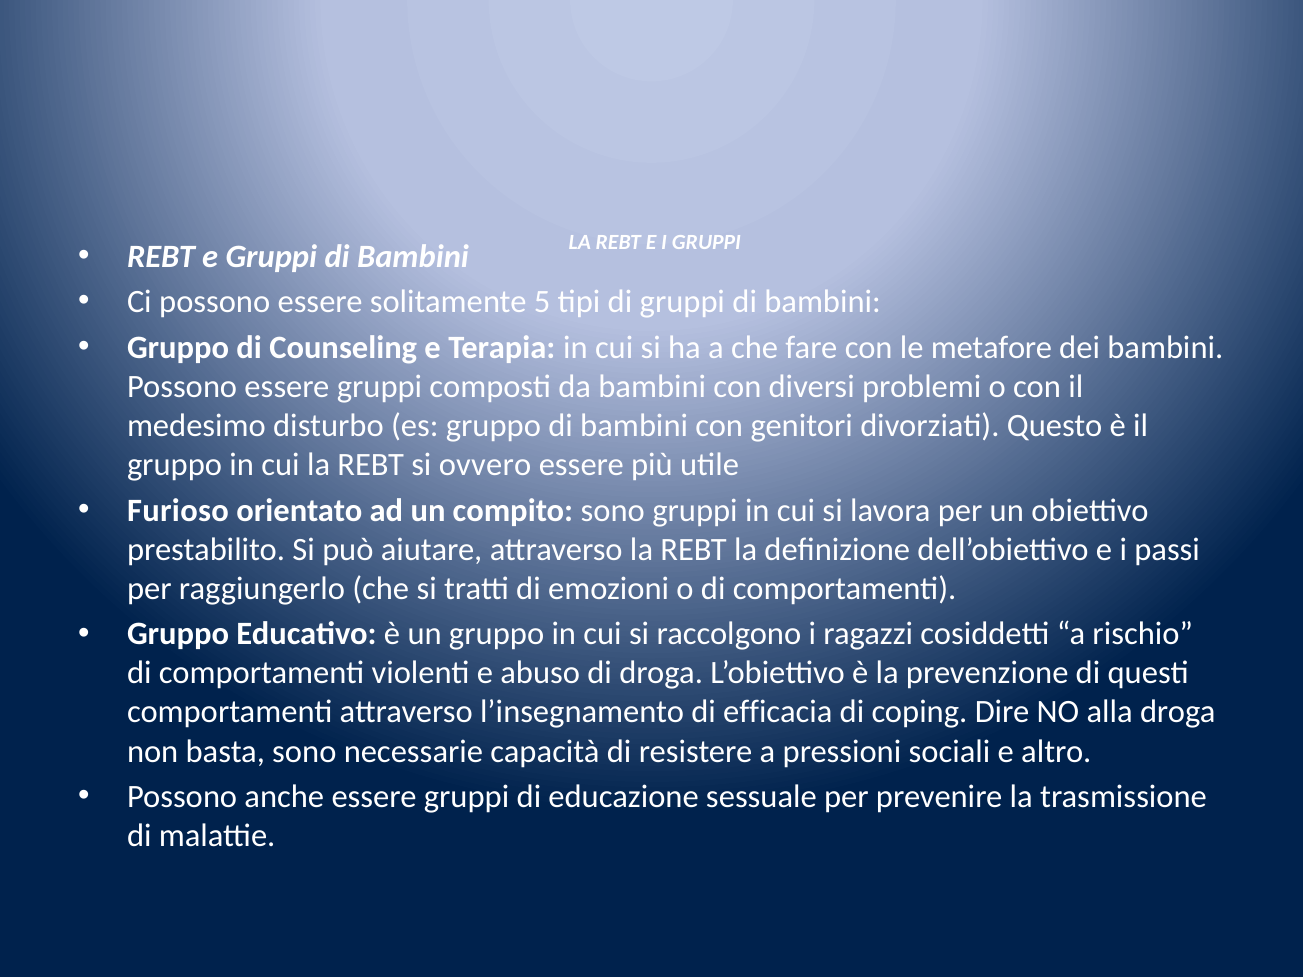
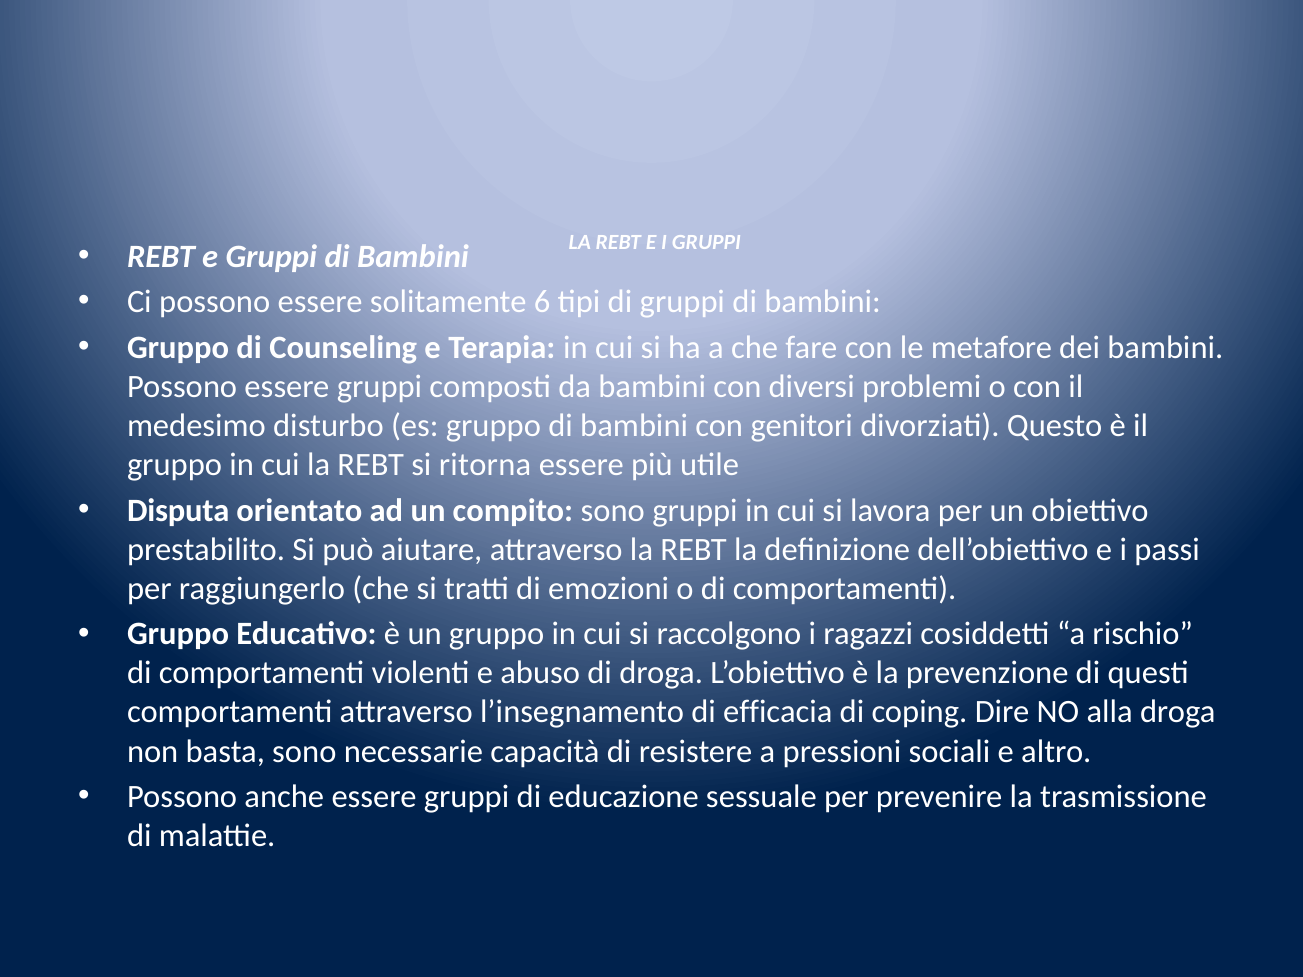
5: 5 -> 6
ovvero: ovvero -> ritorna
Furioso: Furioso -> Disputa
